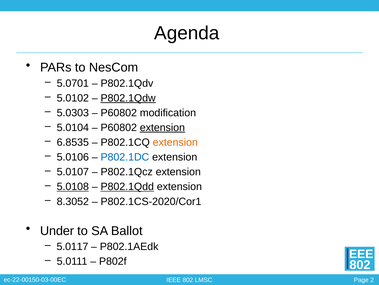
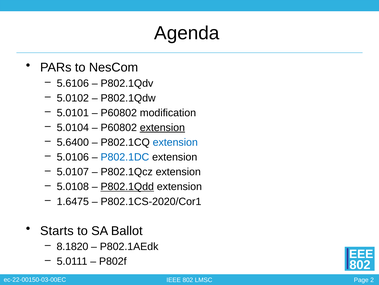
5.0701: 5.0701 -> 5.6106
P802.1Qdw underline: present -> none
5.0303: 5.0303 -> 5.0101
6.8535: 6.8535 -> 5.6400
extension at (175, 142) colour: orange -> blue
5.0108 underline: present -> none
8.3052: 8.3052 -> 1.6475
Under: Under -> Starts
5.0117: 5.0117 -> 8.1820
